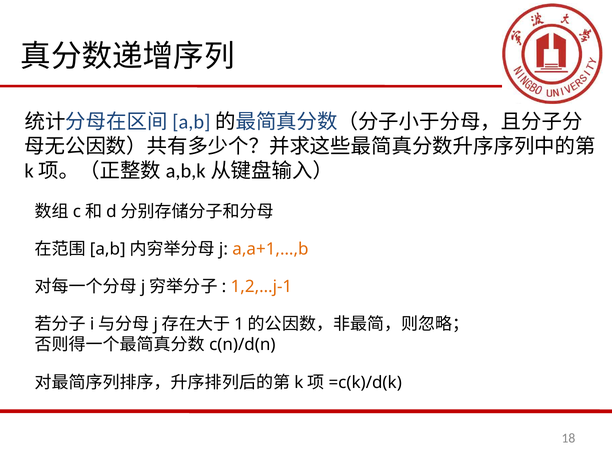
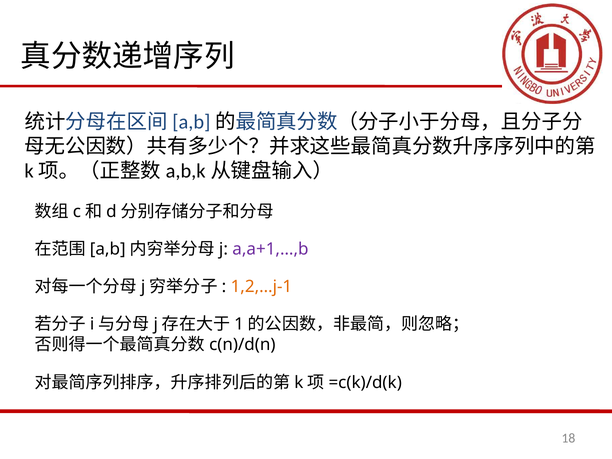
a,a+1,…,b colour: orange -> purple
